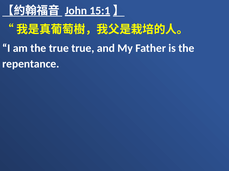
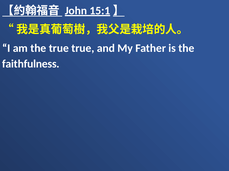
repentance: repentance -> faithfulness
